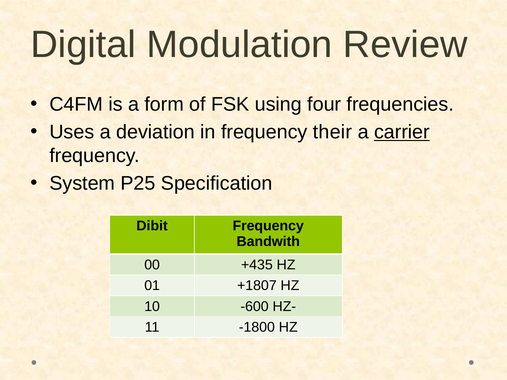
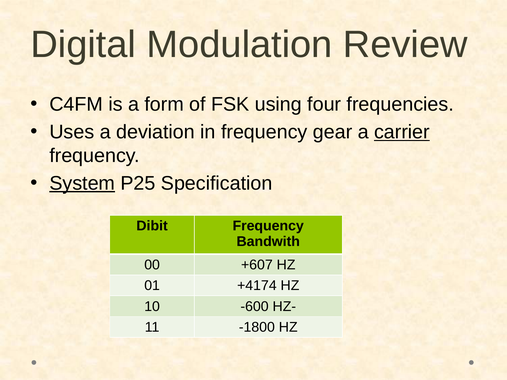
their: their -> gear
System underline: none -> present
+435: +435 -> +607
+1807: +1807 -> +4174
